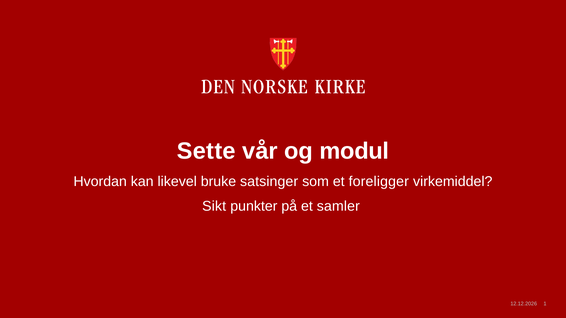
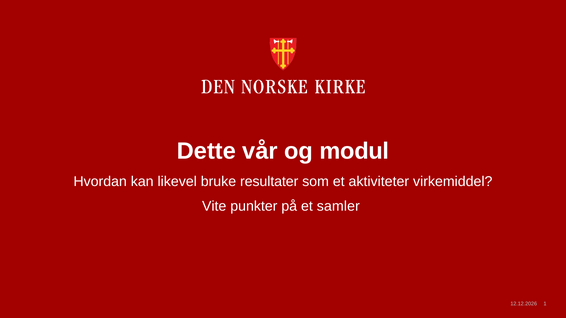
Sette: Sette -> Dette
satsinger: satsinger -> resultater
foreligger: foreligger -> aktiviteter
Sikt: Sikt -> Vite
